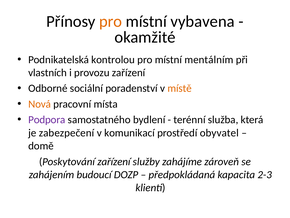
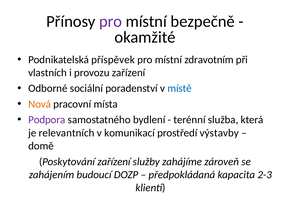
pro at (110, 21) colour: orange -> purple
vybavena: vybavena -> bezpečně
kontrolou: kontrolou -> příspěvek
mentálním: mentálním -> zdravotním
místě colour: orange -> blue
zabezpečení: zabezpečení -> relevantních
obyvatel: obyvatel -> výstavby
